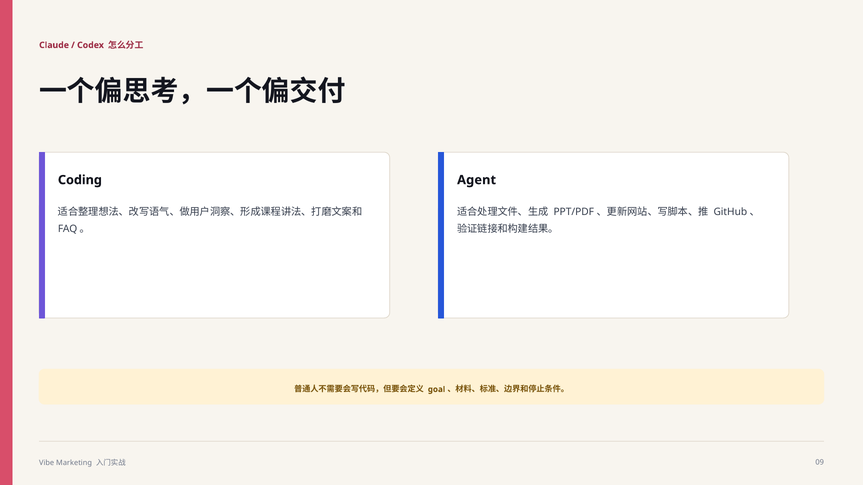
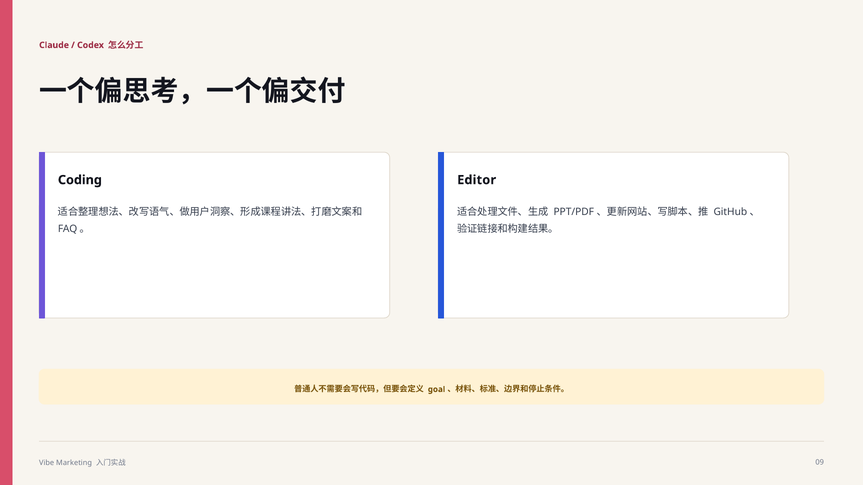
Agent: Agent -> Editor
